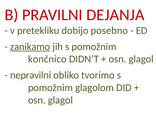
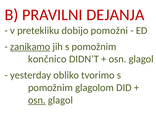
posebno: posebno -> pomožni
nepravilni: nepravilni -> yesterday
osn at (37, 100) underline: none -> present
